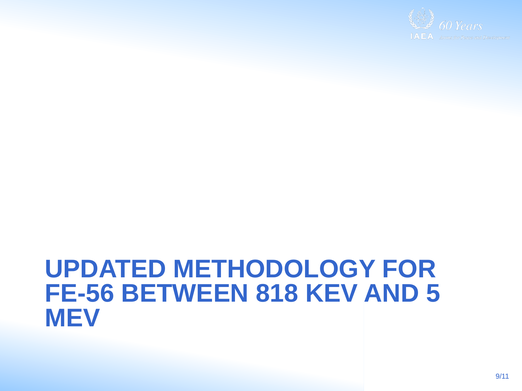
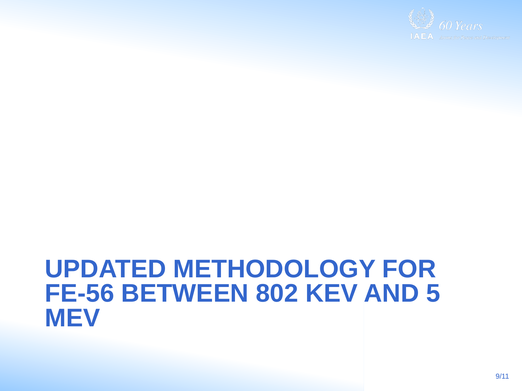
818: 818 -> 802
